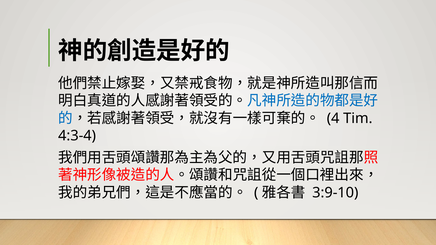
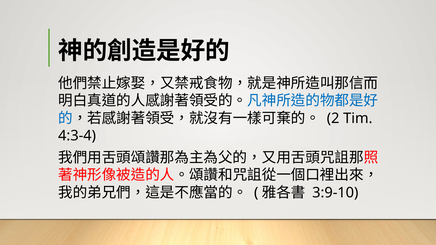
4: 4 -> 2
